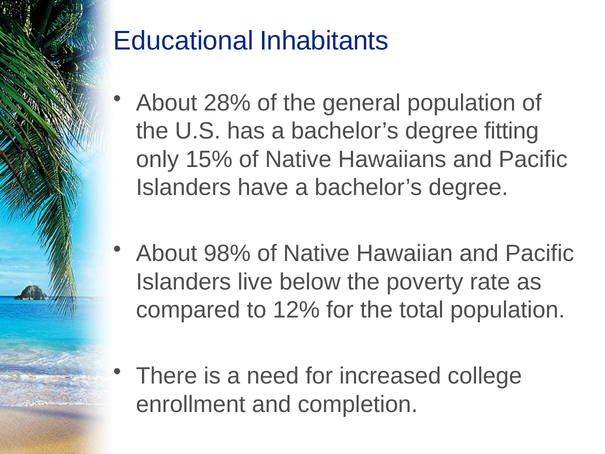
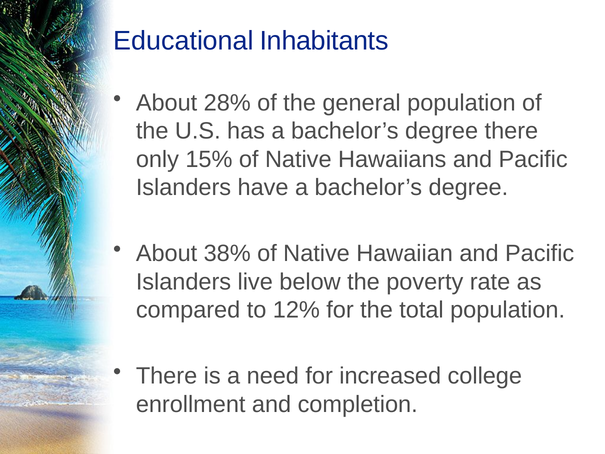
degree fitting: fitting -> there
98%: 98% -> 38%
